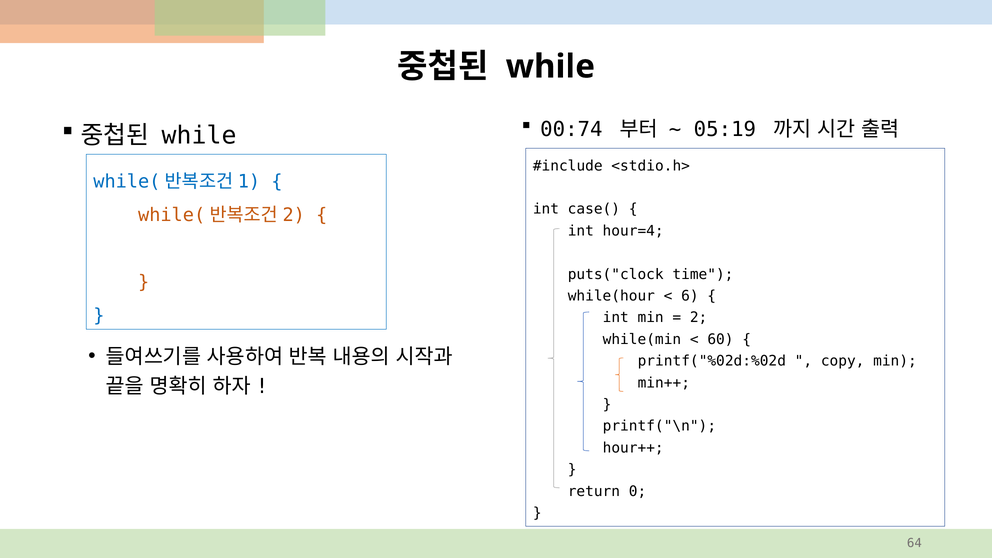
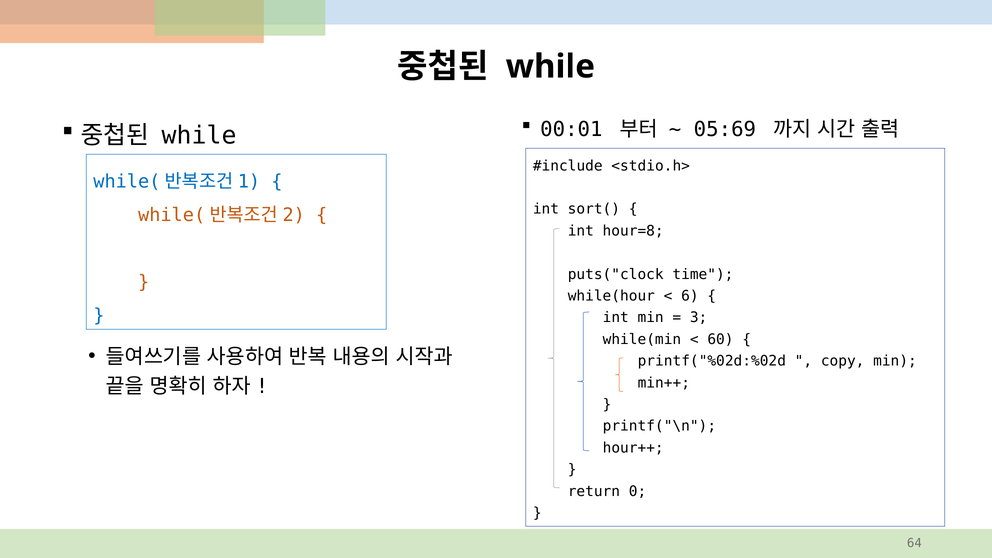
00:74: 00:74 -> 00:01
05:19: 05:19 -> 05:69
case(: case( -> sort(
hour=4: hour=4 -> hour=8
2: 2 -> 3
